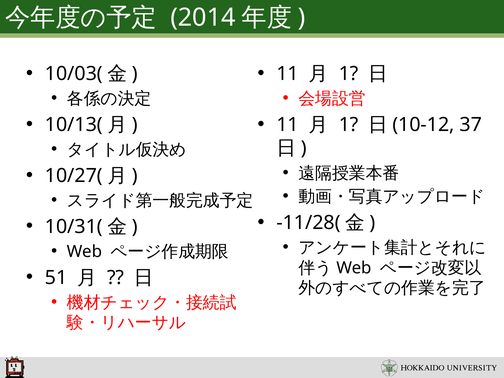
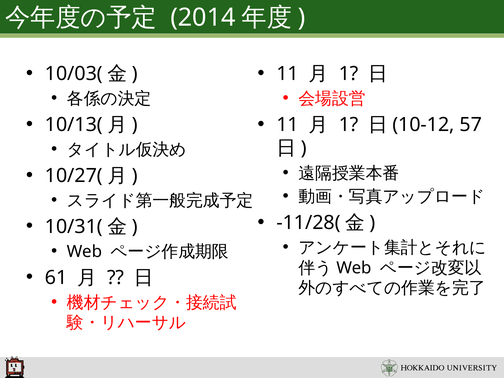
37: 37 -> 57
51: 51 -> 61
